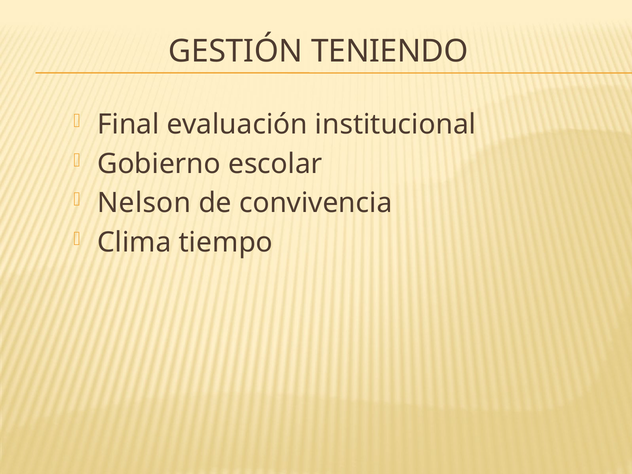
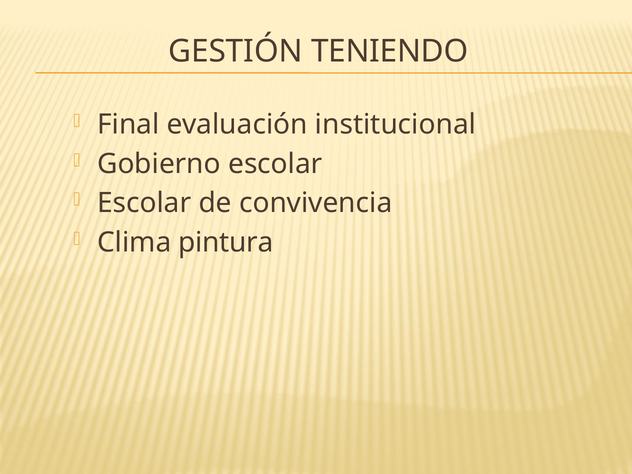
Nelson at (144, 203): Nelson -> Escolar
tiempo: tiempo -> pintura
